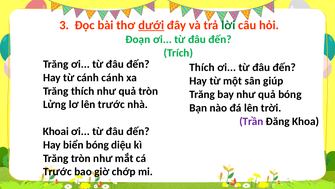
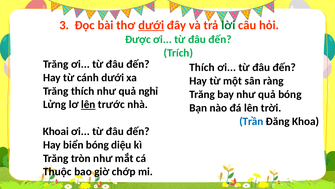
Đoạn: Đoạn -> Được
cánh cánh: cánh -> dưới
giúp: giúp -> ràng
quả tròn: tròn -> nghỉ
lên at (88, 104) underline: none -> present
Trần colour: purple -> blue
Trước at (57, 171): Trước -> Thuộc
